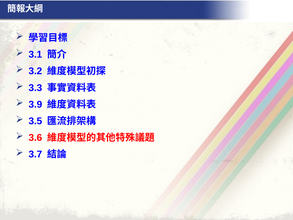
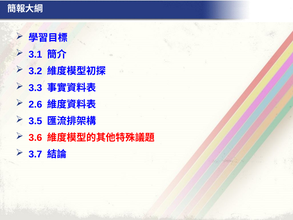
3.9: 3.9 -> 2.6
